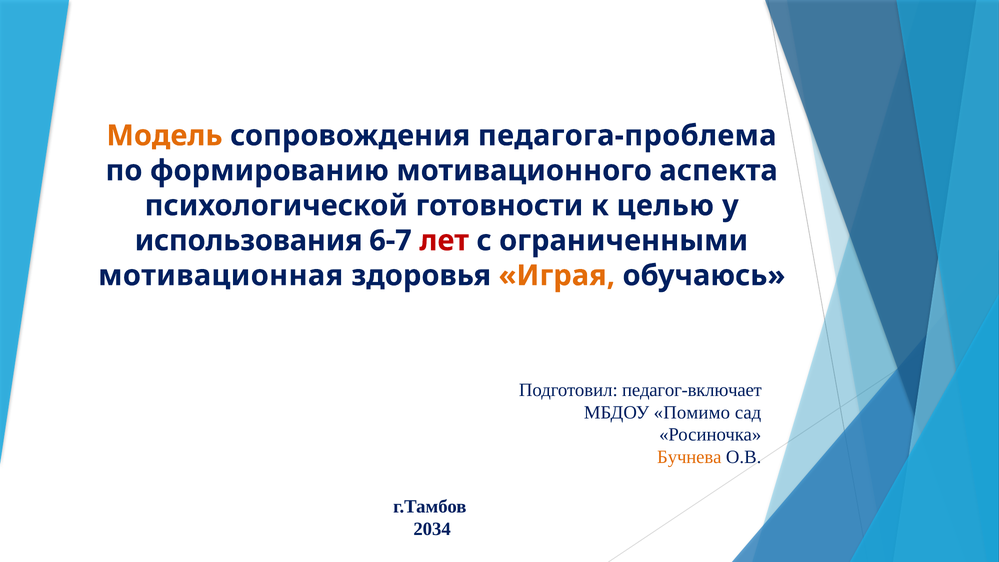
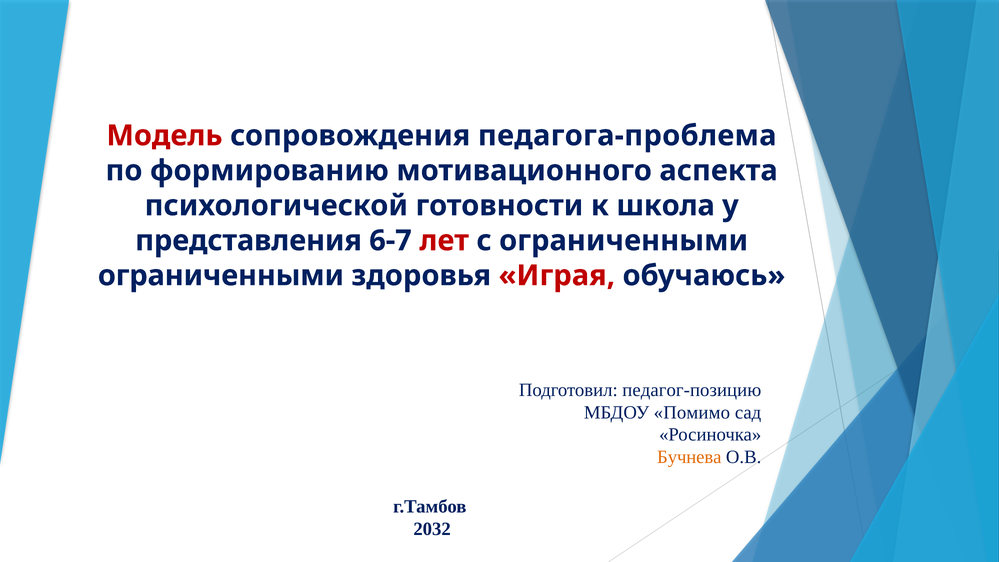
Модель colour: orange -> red
целью: целью -> школа
использования: использования -> представления
мотивационная at (221, 276): мотивационная -> ограниченными
Играя colour: orange -> red
педагог-включает: педагог-включает -> педагог-позицию
2034: 2034 -> 2032
